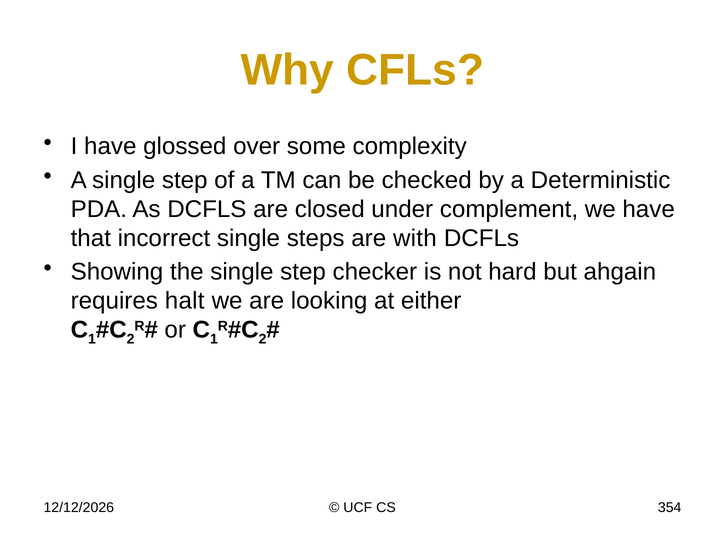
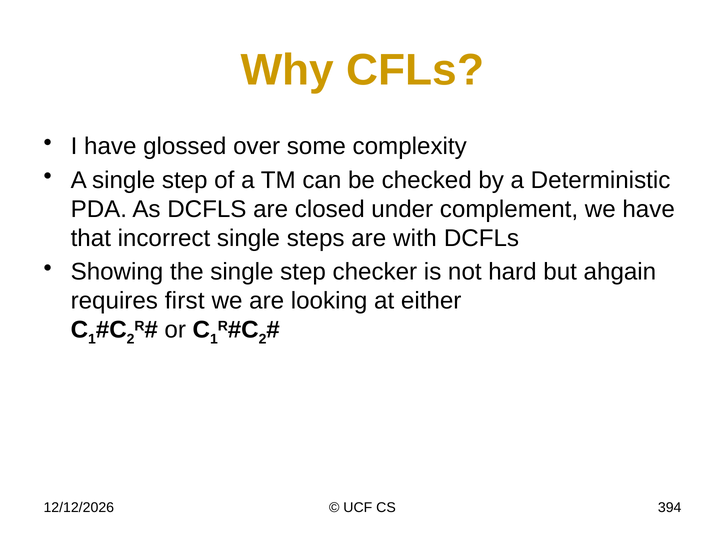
halt: halt -> first
354: 354 -> 394
